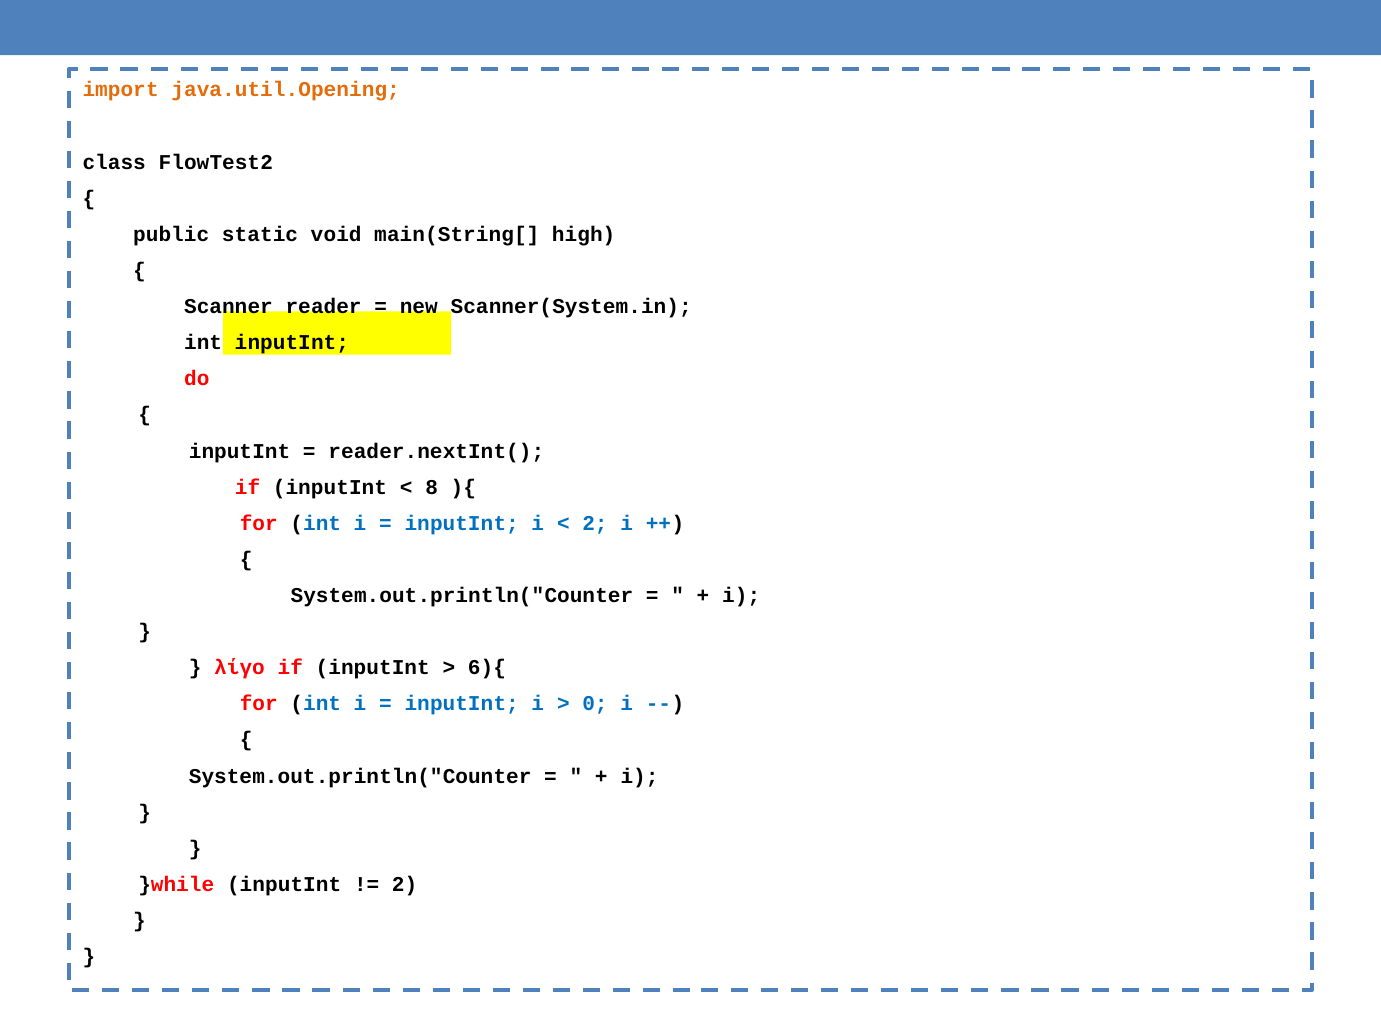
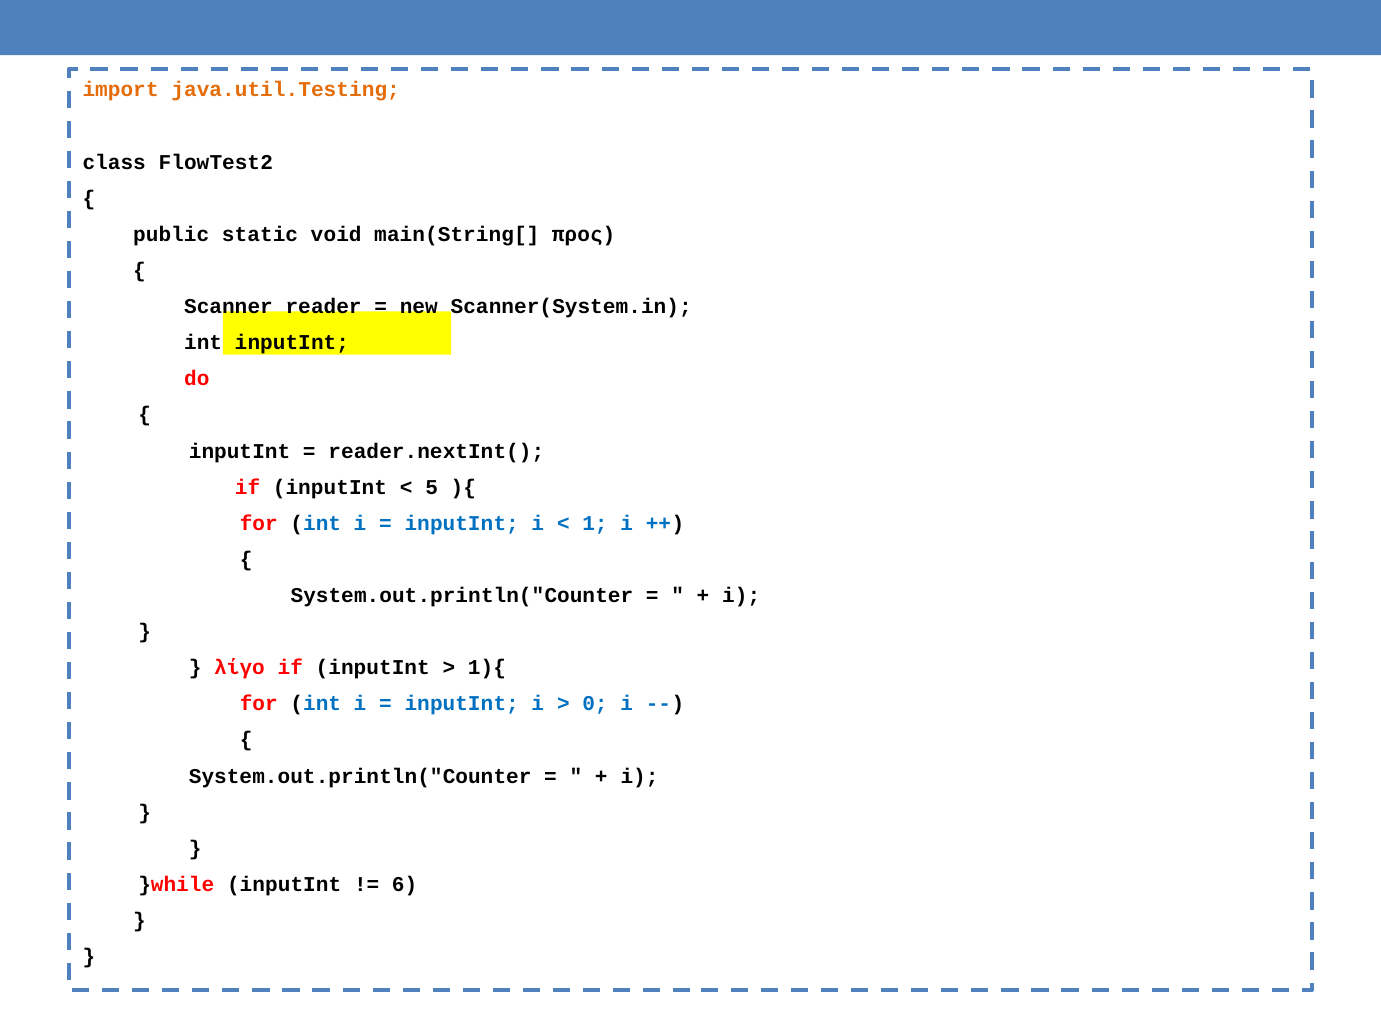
java.util.Opening: java.util.Opening -> java.util.Testing
high: high -> προς
8: 8 -> 5
2 at (595, 523): 2 -> 1
6){: 6){ -> 1){
2 at (405, 884): 2 -> 6
